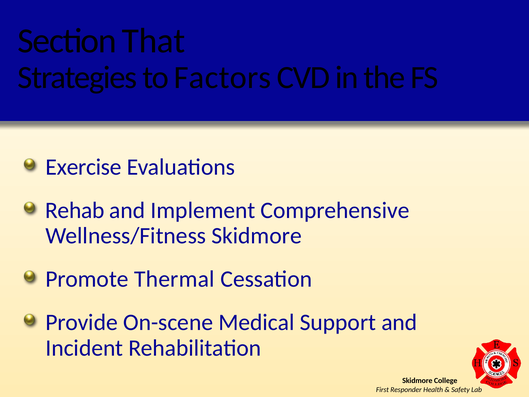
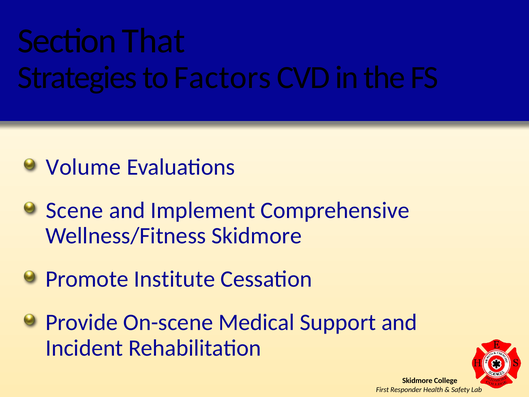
Exercise: Exercise -> Volume
Rehab: Rehab -> Scene
Thermal: Thermal -> Institute
